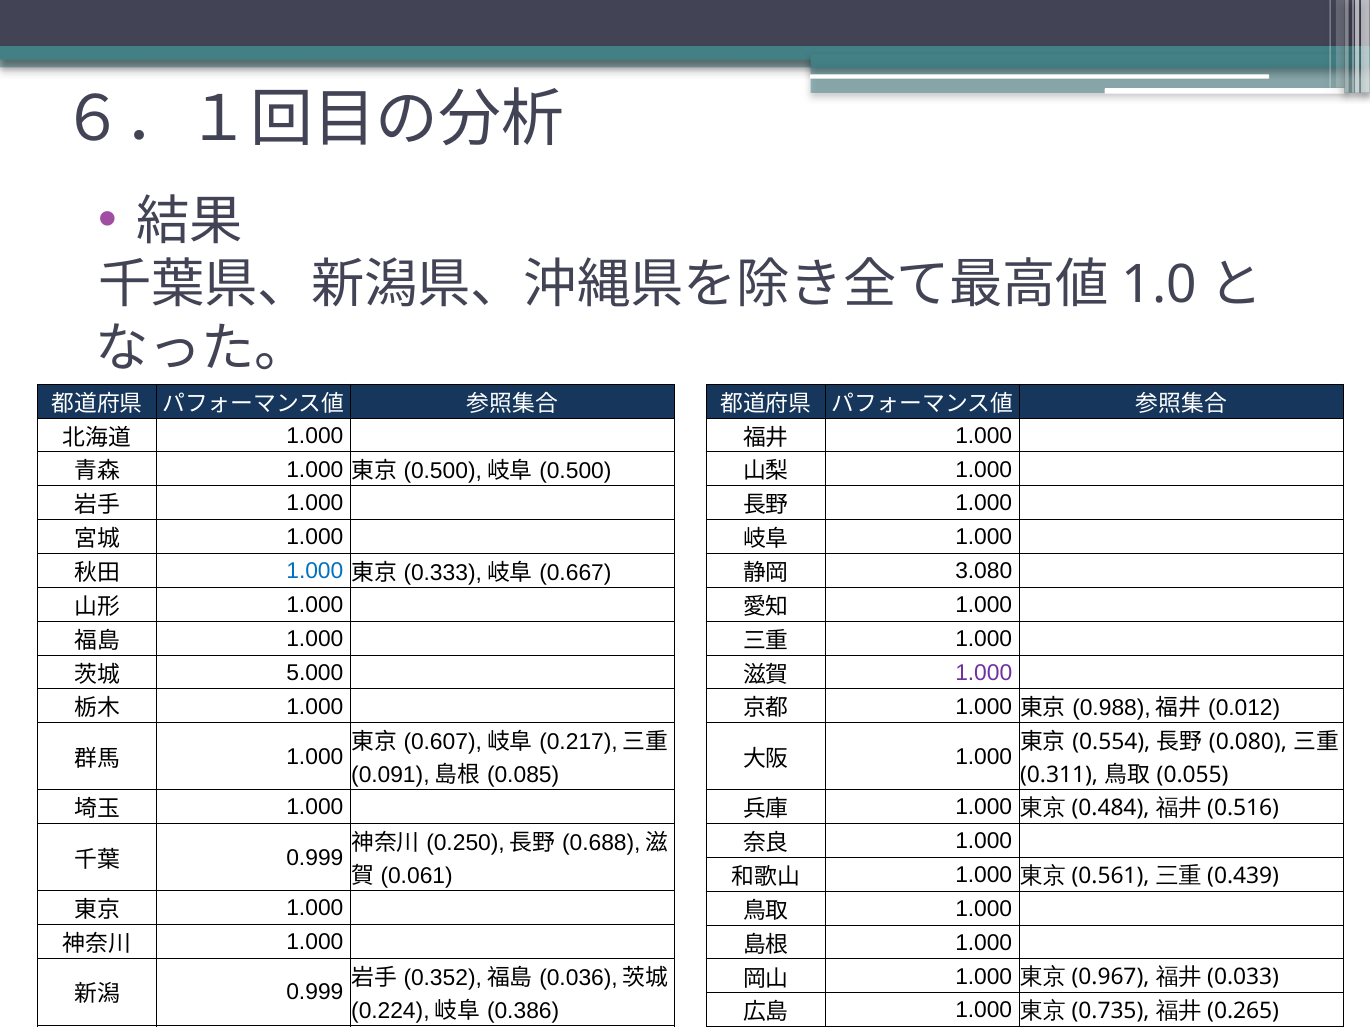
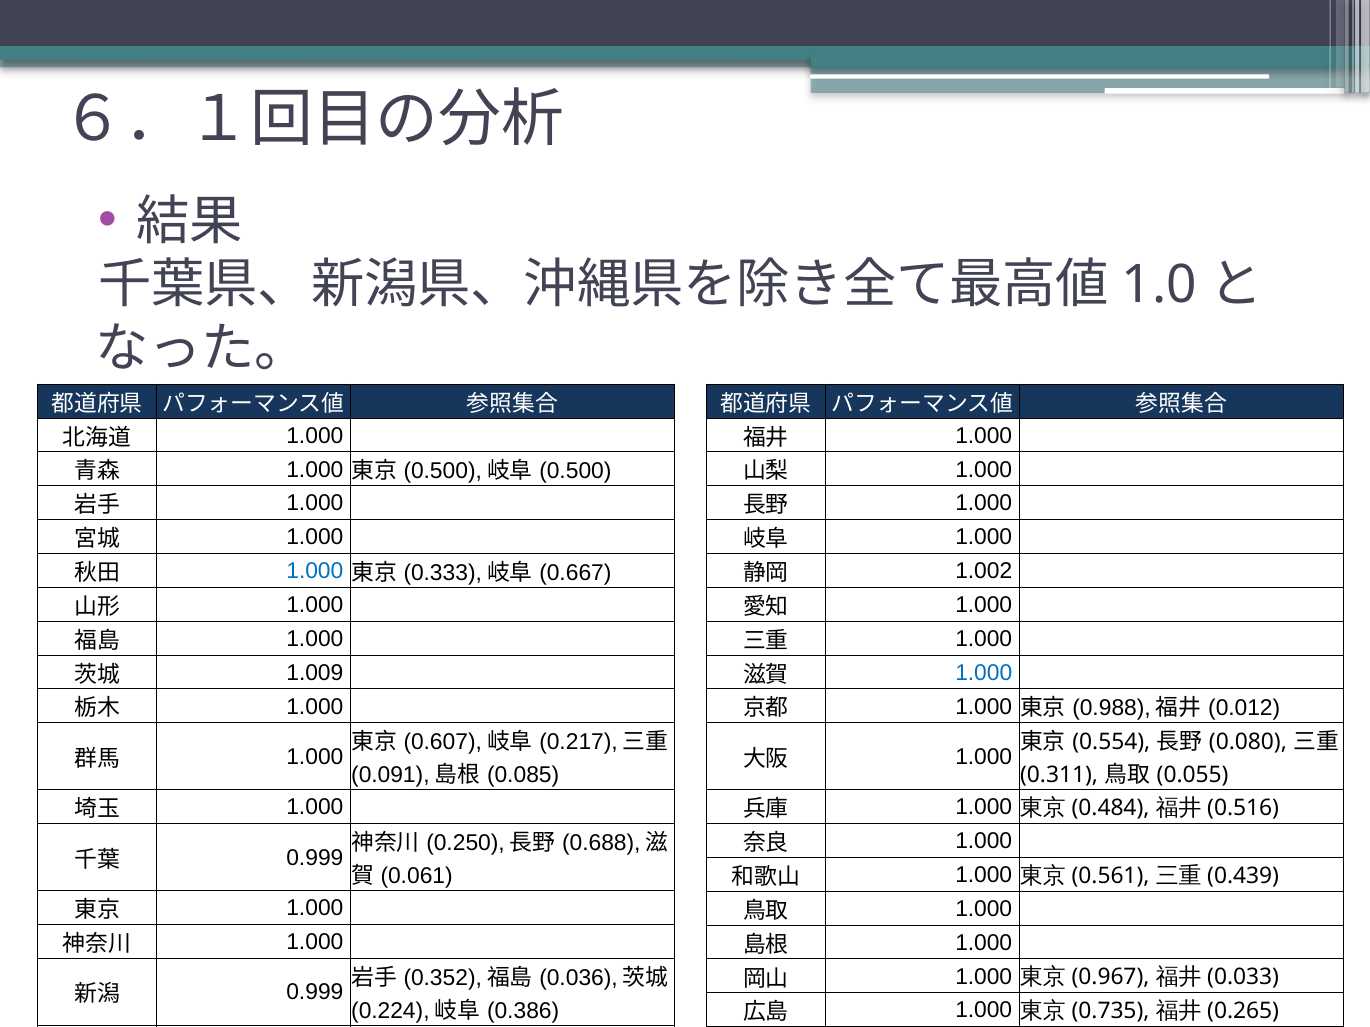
3.080: 3.080 -> 1.002
5.000: 5.000 -> 1.009
1.000 at (984, 673) colour: purple -> blue
